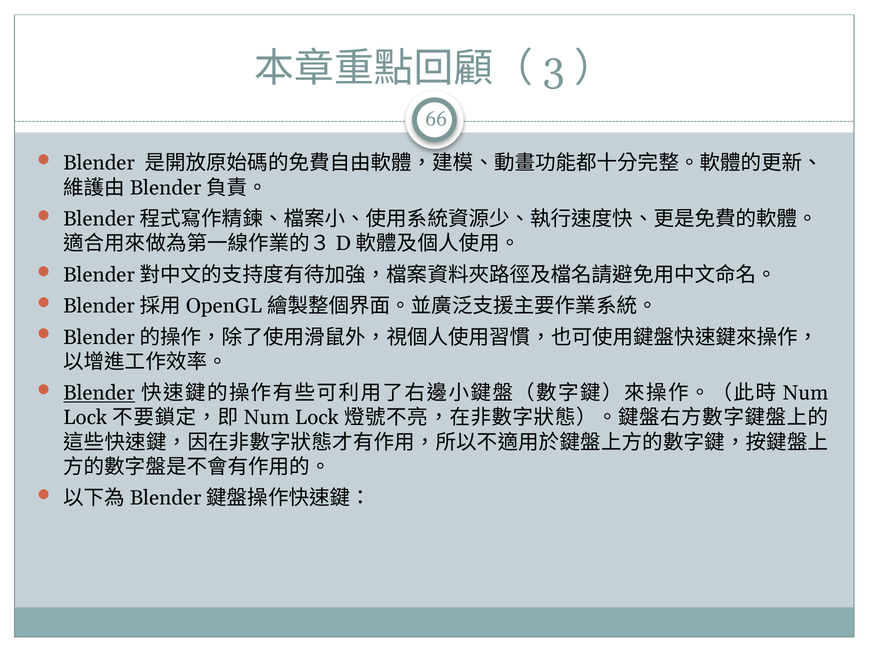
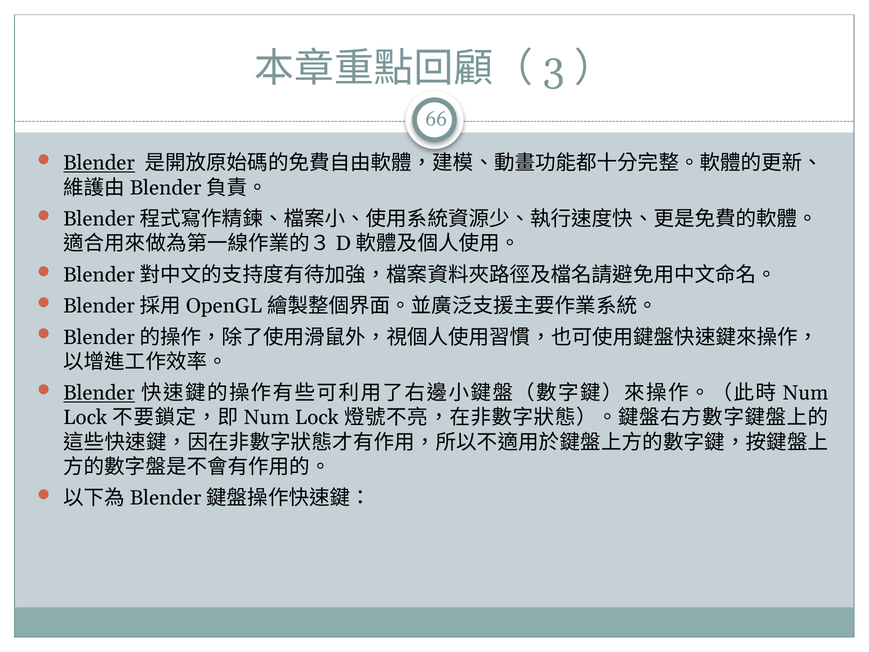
Blender at (99, 163) underline: none -> present
